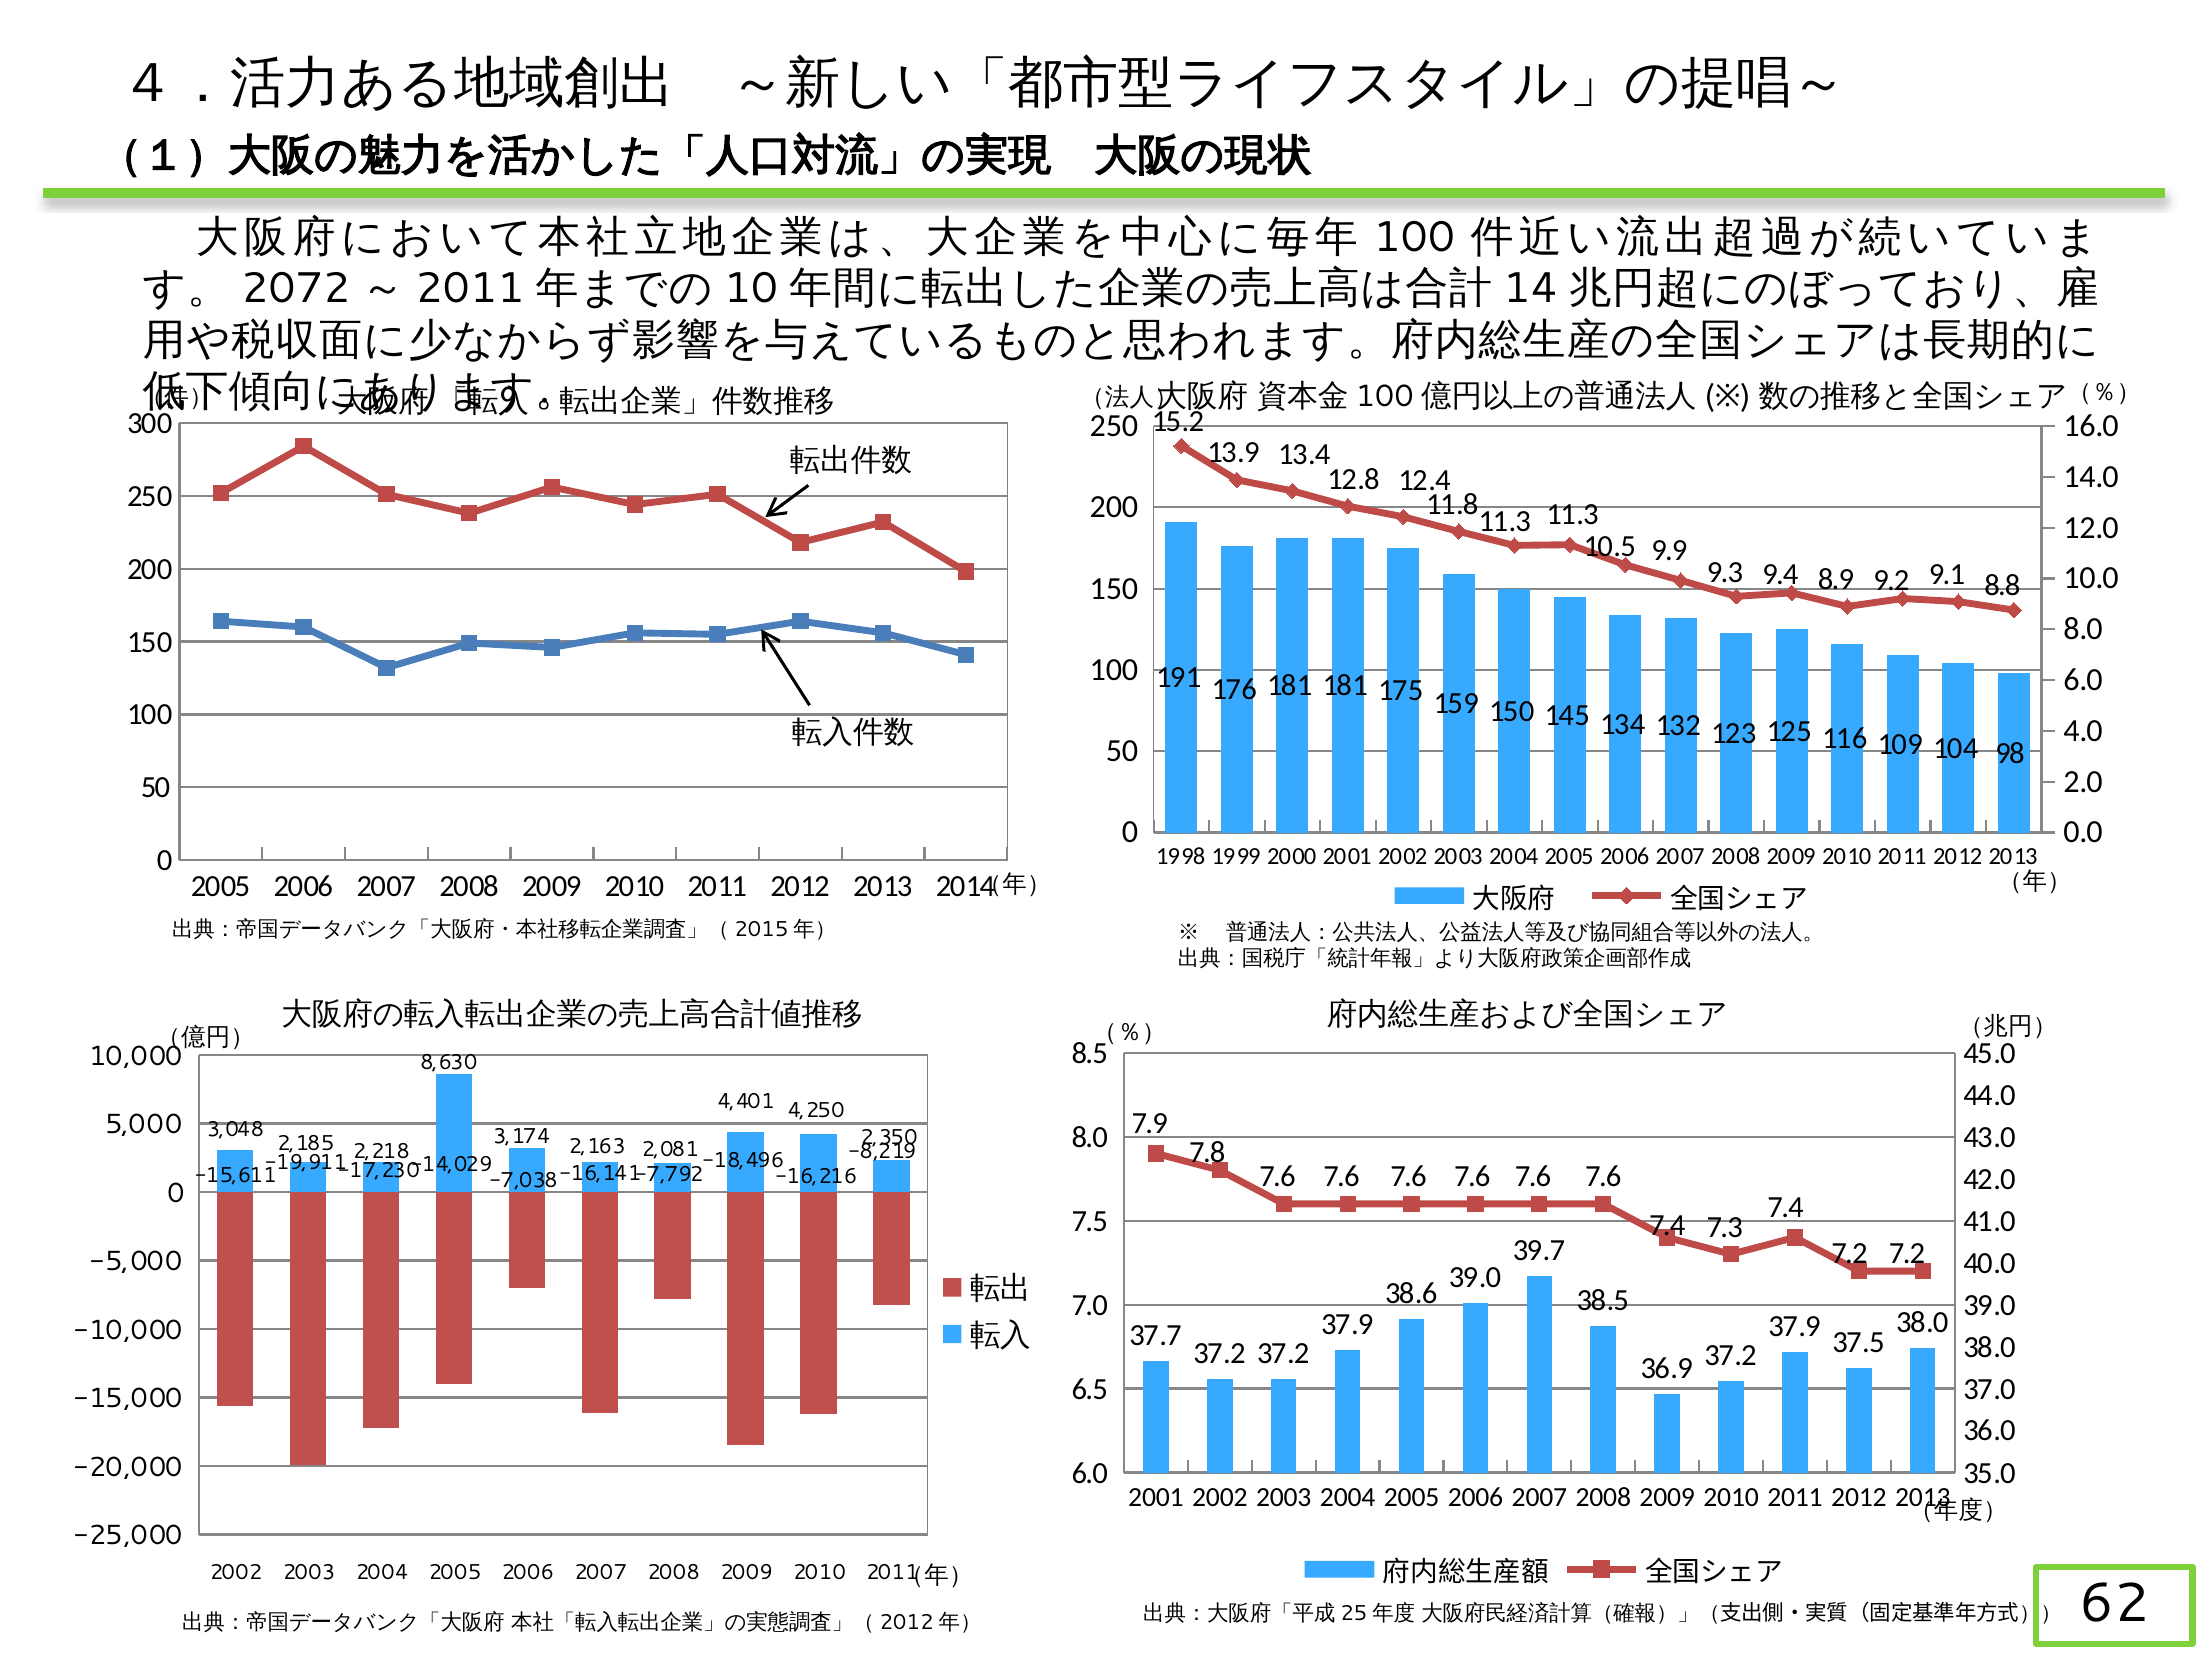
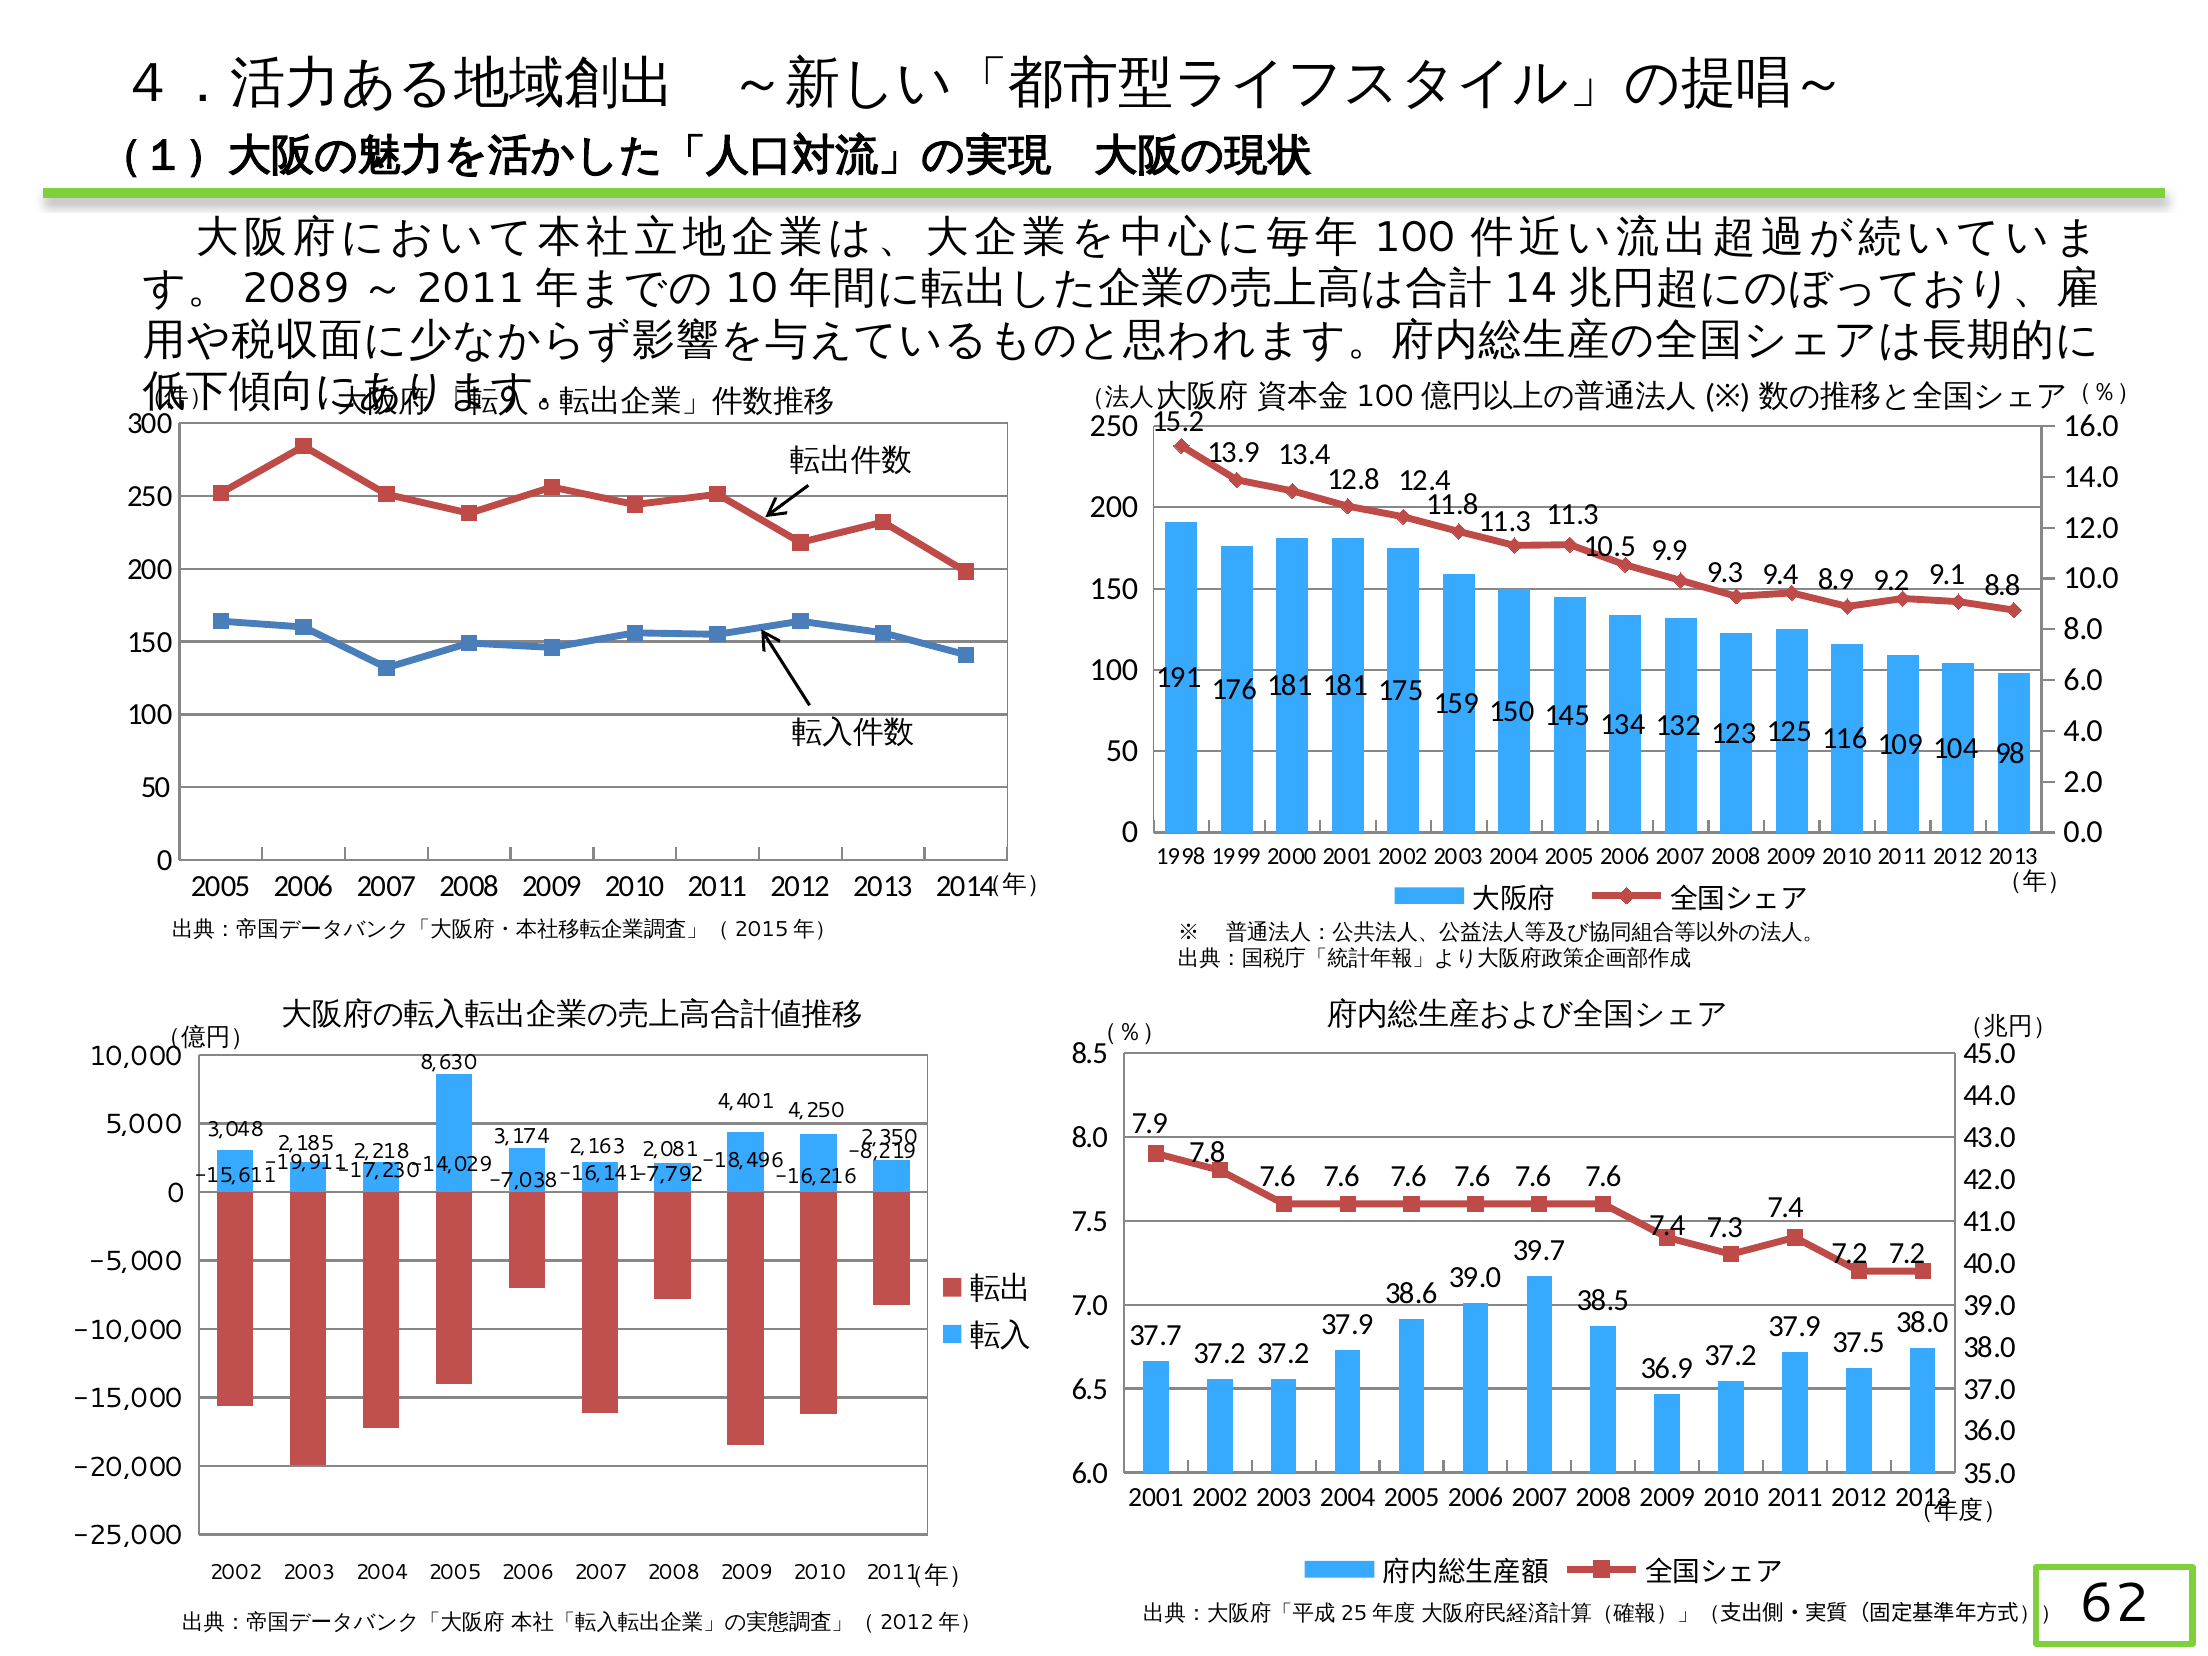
2072: 2072 -> 2089
